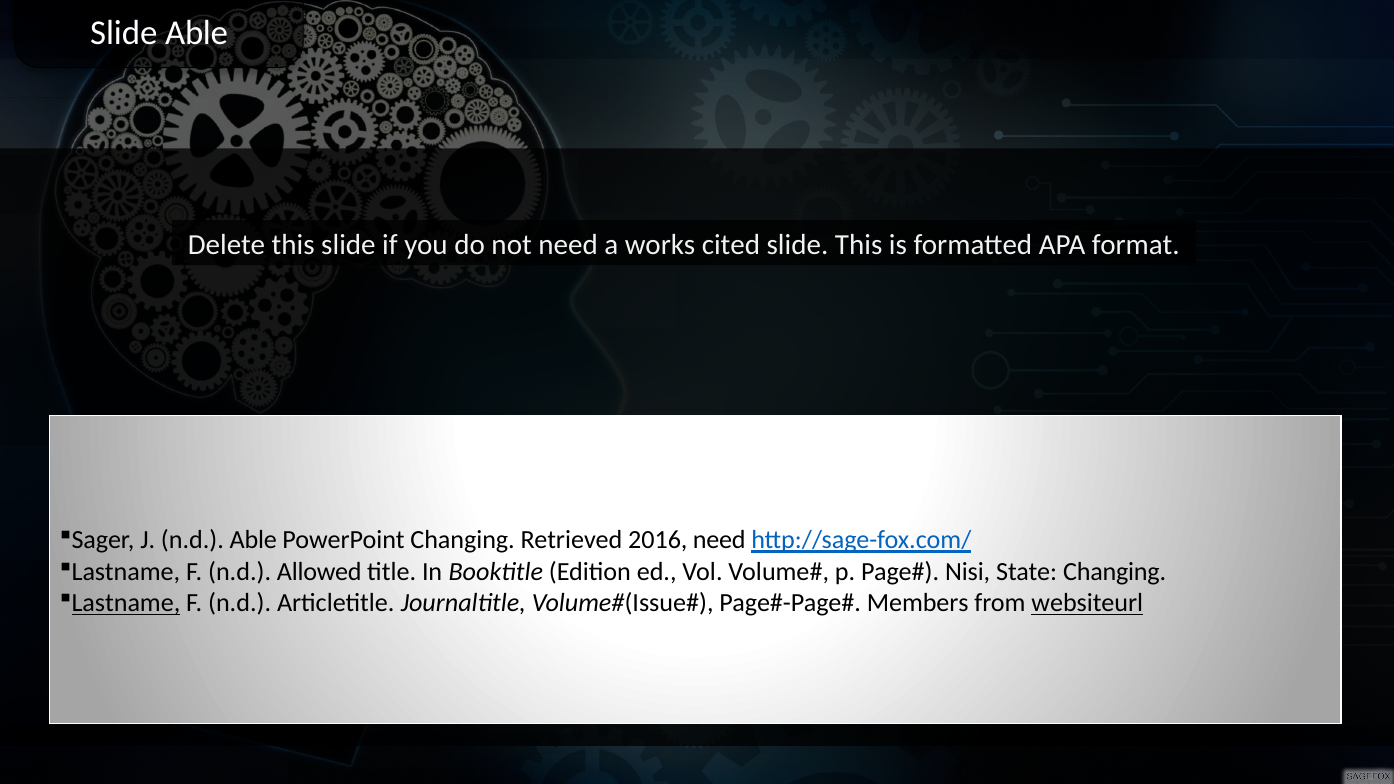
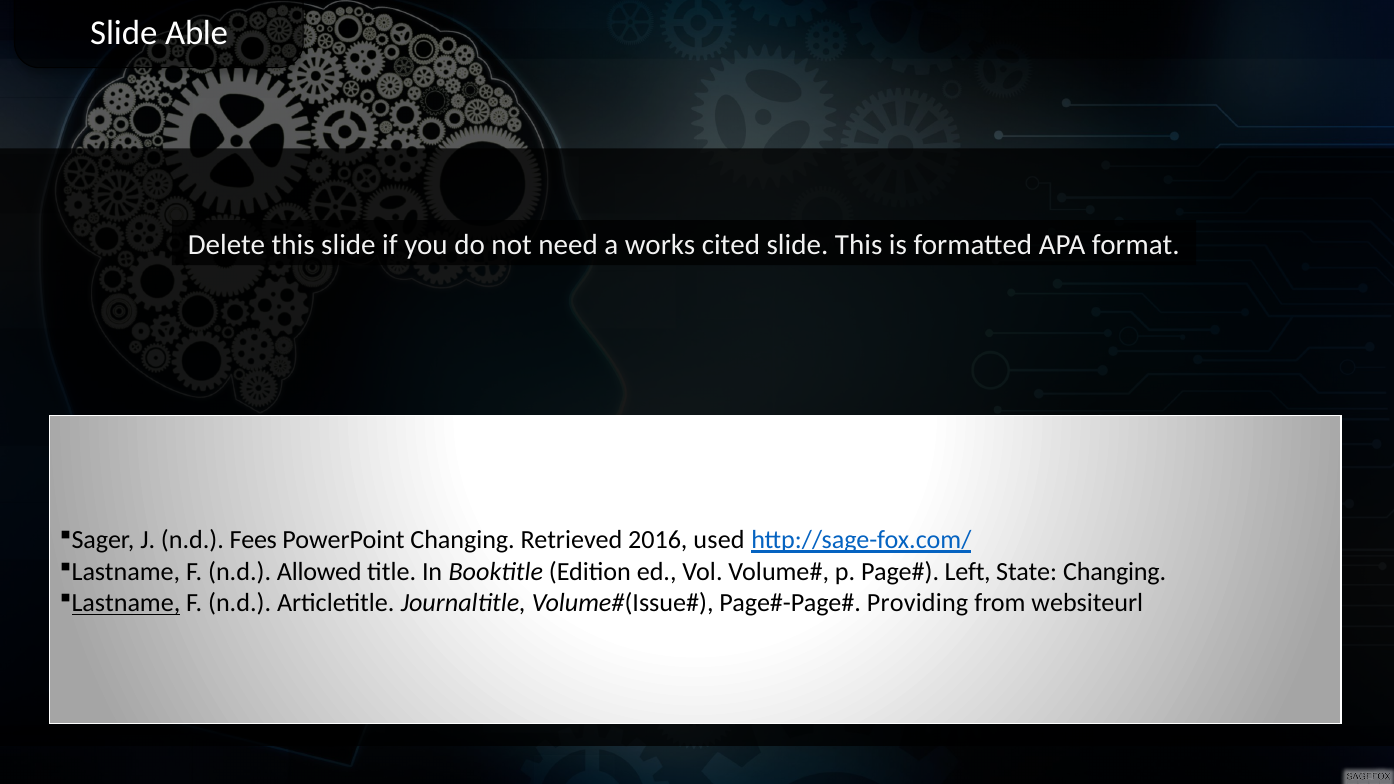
n.d Able: Able -> Fees
2016 need: need -> used
Nisi: Nisi -> Left
Members: Members -> Providing
websiteurl underline: present -> none
